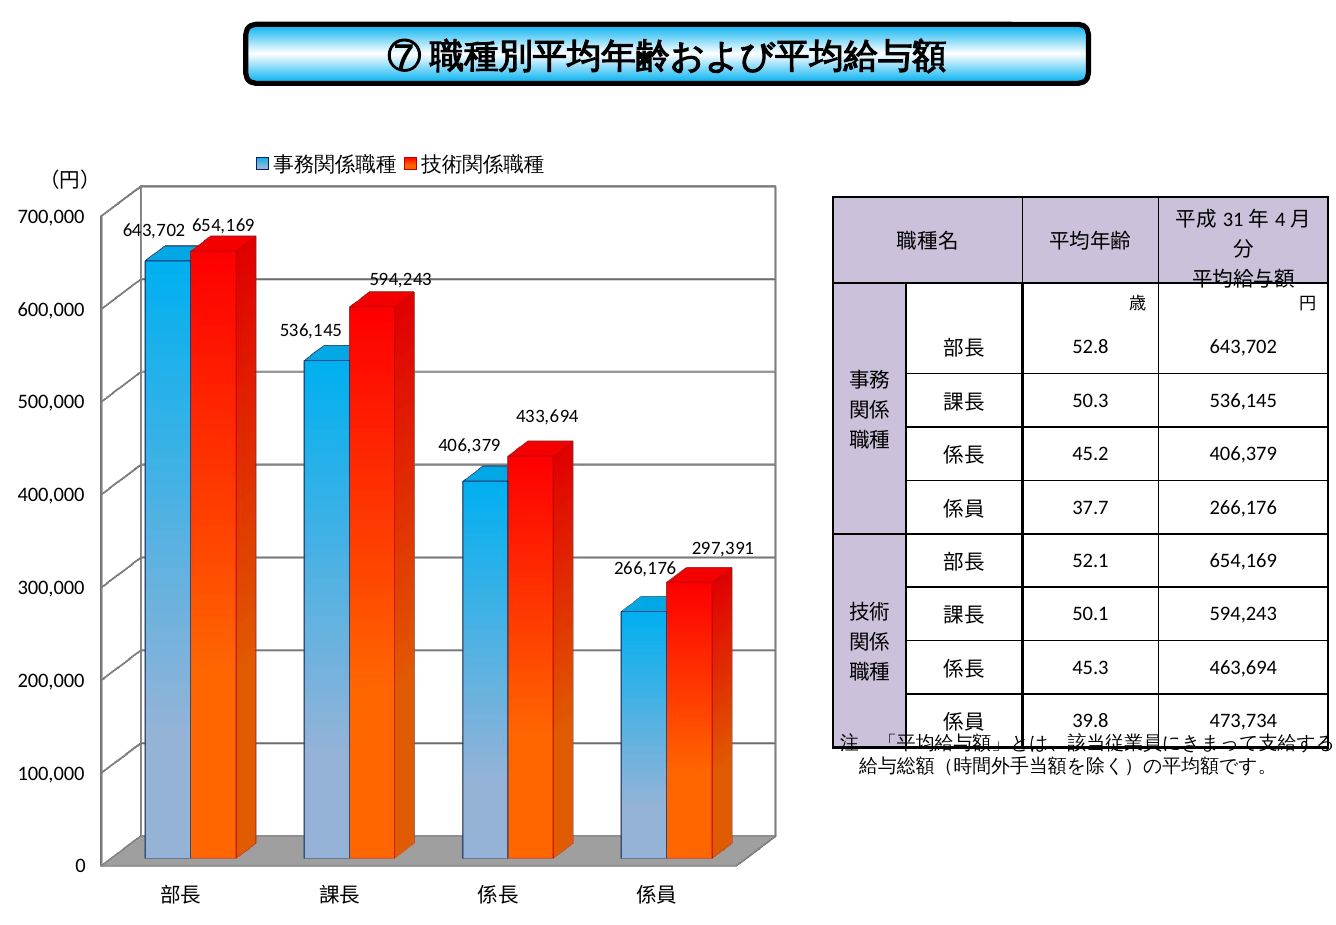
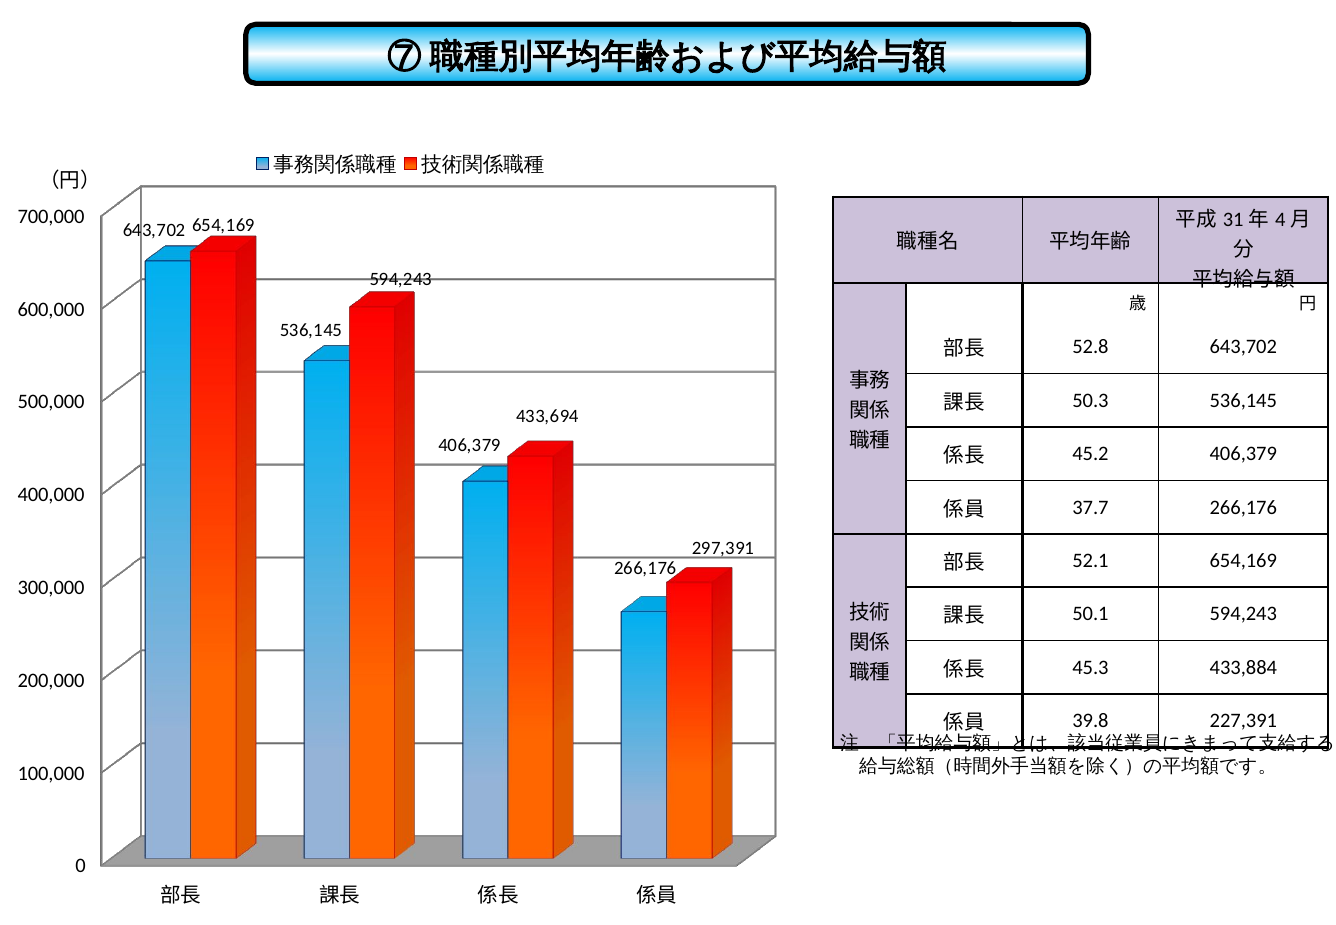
463,694: 463,694 -> 433,884
473,734: 473,734 -> 227,391
